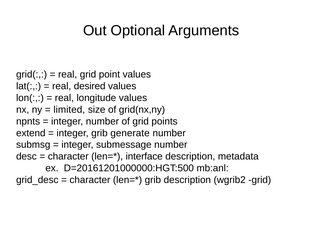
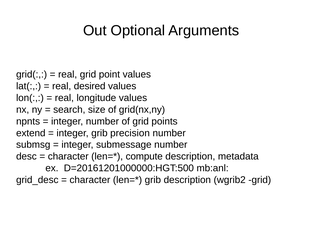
limited: limited -> search
generate: generate -> precision
interface: interface -> compute
